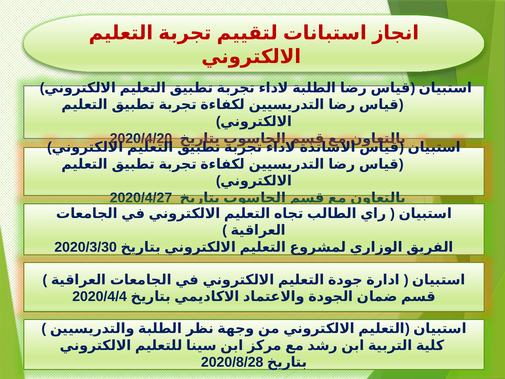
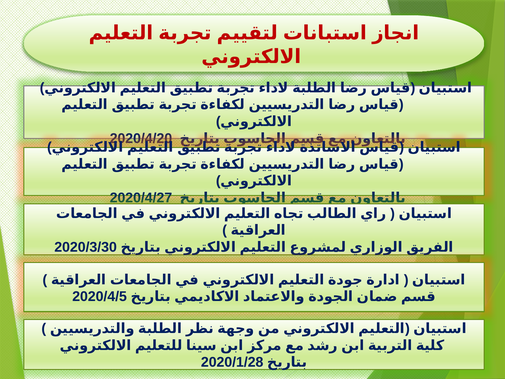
2020/4/4: 2020/4/4 -> 2020/4/5
2020/8/28: 2020/8/28 -> 2020/1/28
